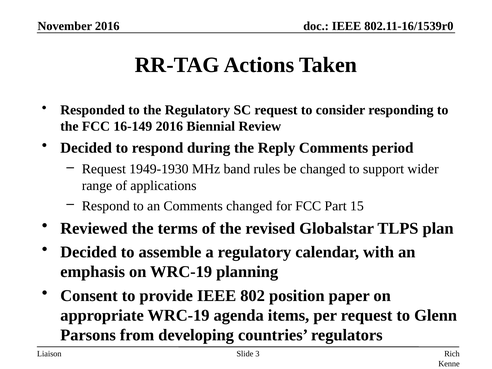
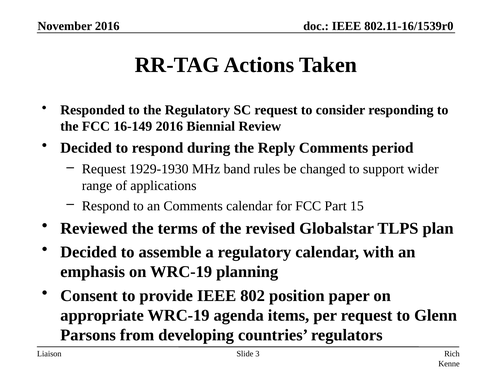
1949-1930: 1949-1930 -> 1929-1930
Comments changed: changed -> calendar
